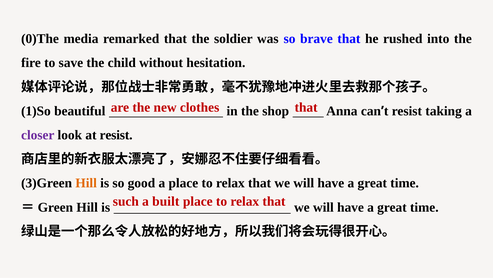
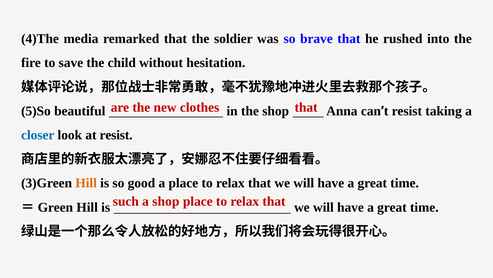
0)The: 0)The -> 4)The
1)So: 1)So -> 5)So
closer colour: purple -> blue
a built: built -> shop
